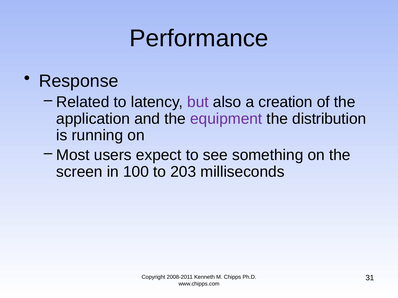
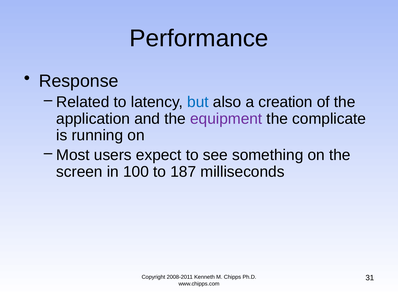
but colour: purple -> blue
distribution: distribution -> complicate
203: 203 -> 187
